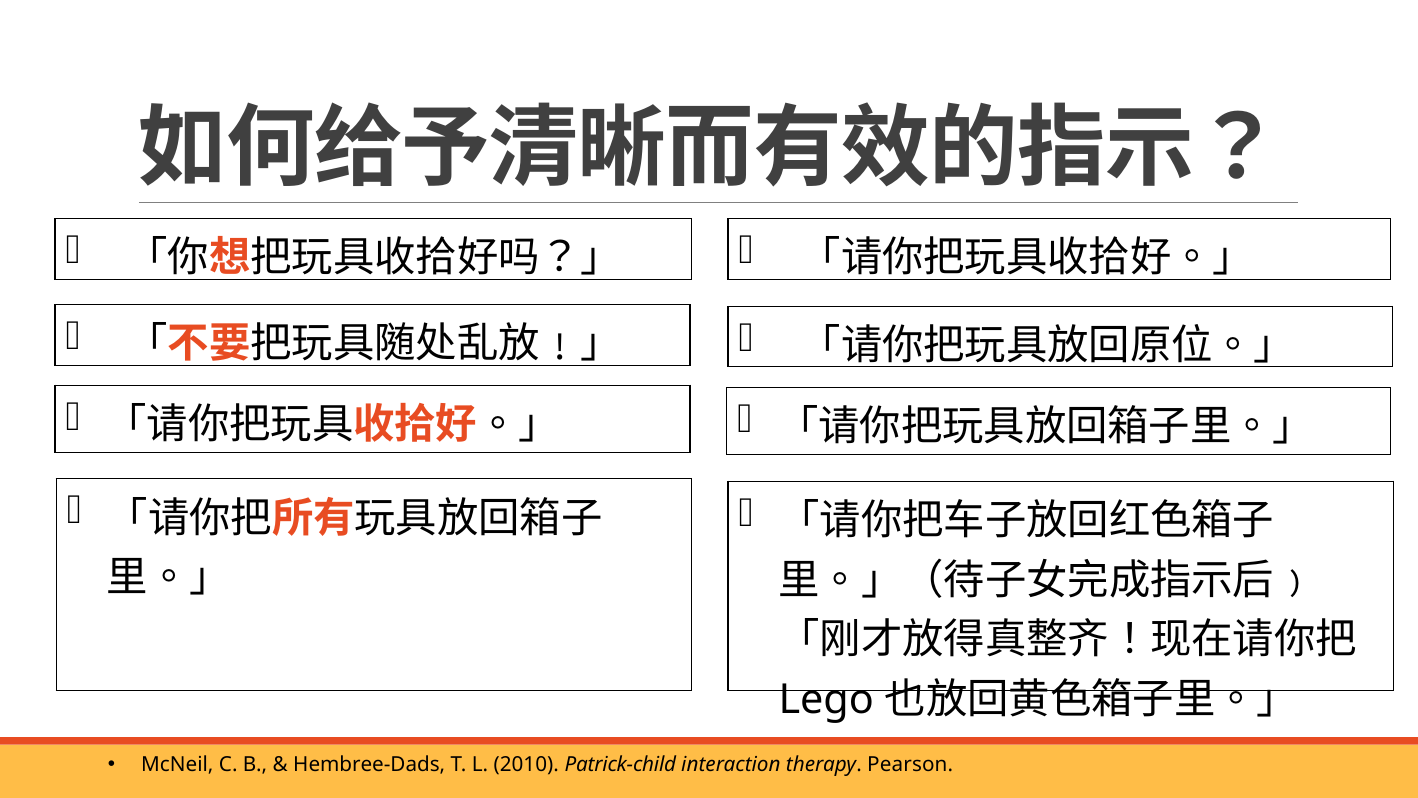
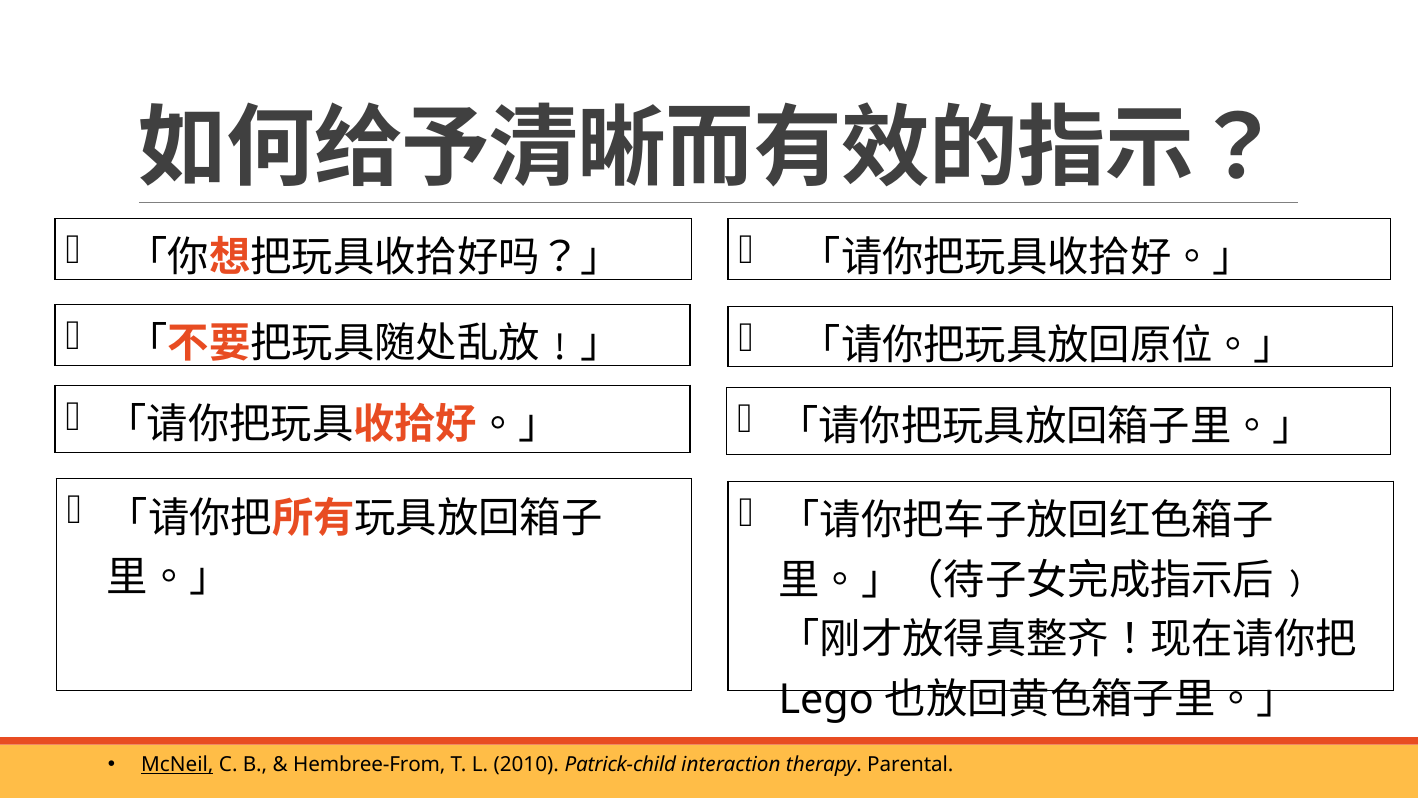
McNeil underline: none -> present
Hembree-Dads: Hembree-Dads -> Hembree-From
Pearson: Pearson -> Parental
